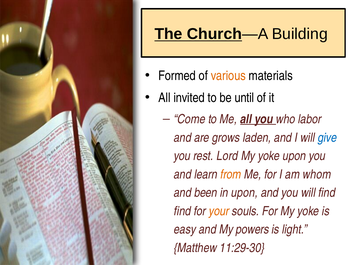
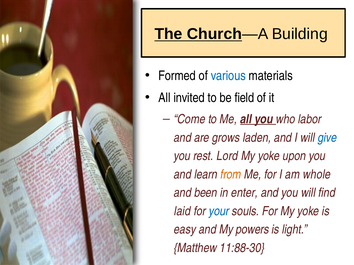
various colour: orange -> blue
until: until -> field
whom: whom -> whole
in upon: upon -> enter
find at (182, 211): find -> laid
your colour: orange -> blue
11:29-30: 11:29-30 -> 11:88-30
